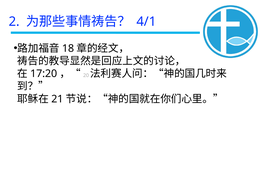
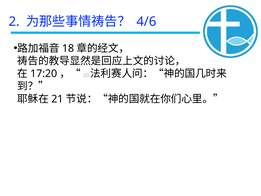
4/1: 4/1 -> 4/6
